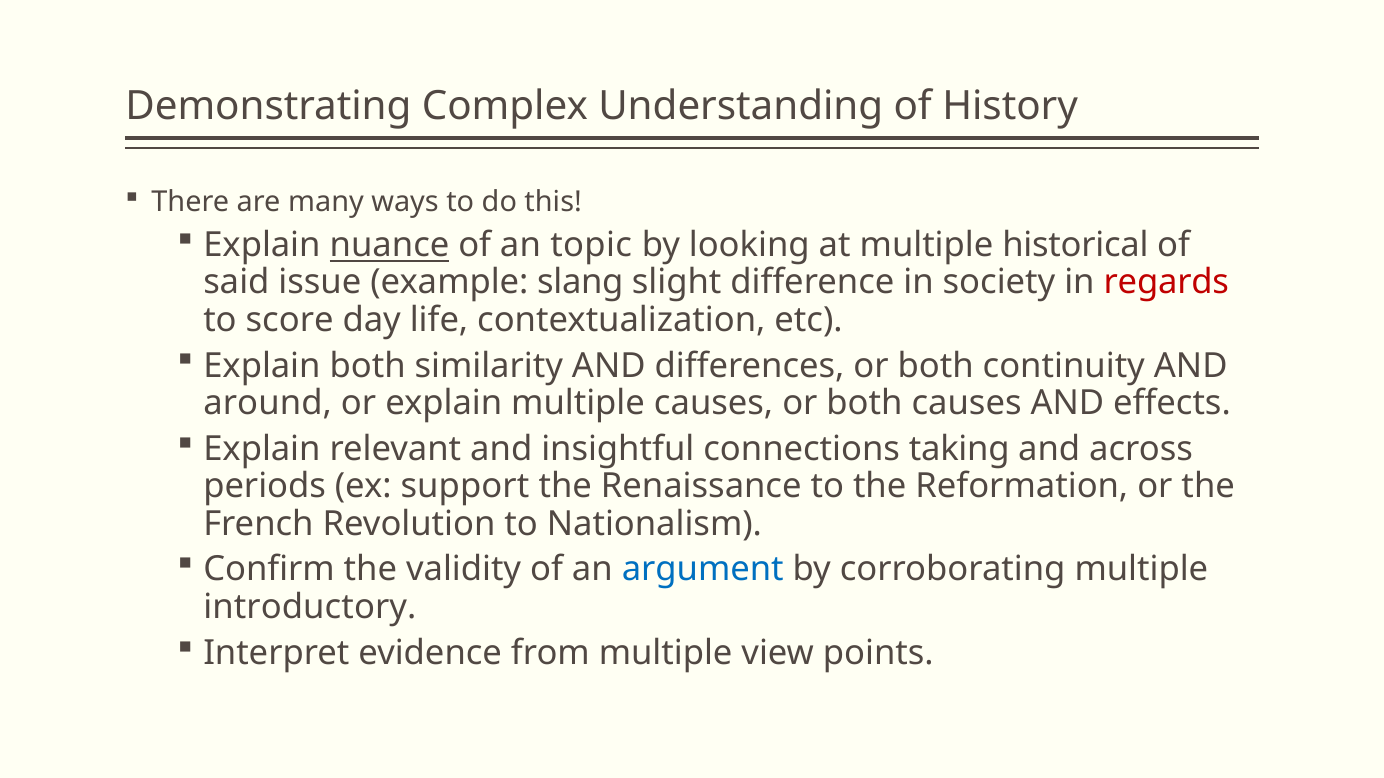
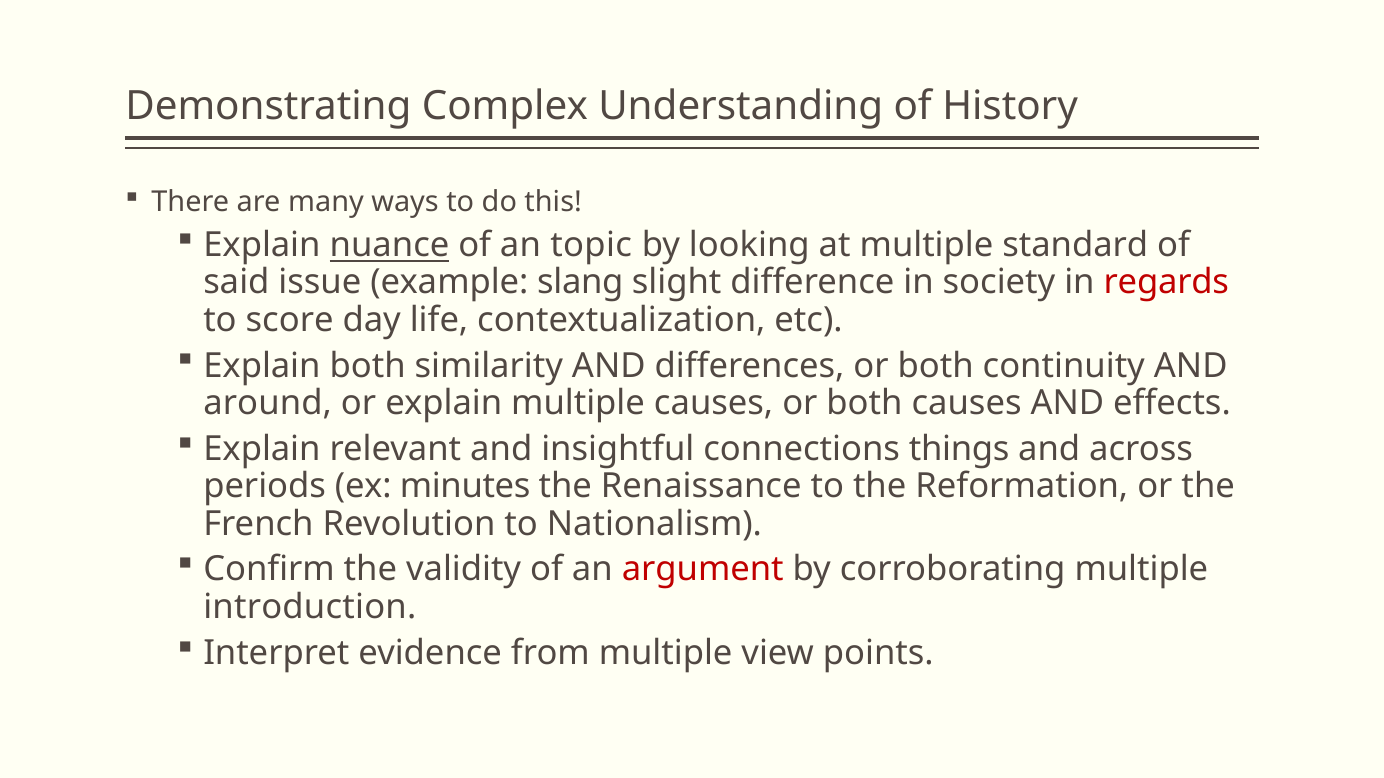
historical: historical -> standard
taking: taking -> things
support: support -> minutes
argument colour: blue -> red
introductory: introductory -> introduction
